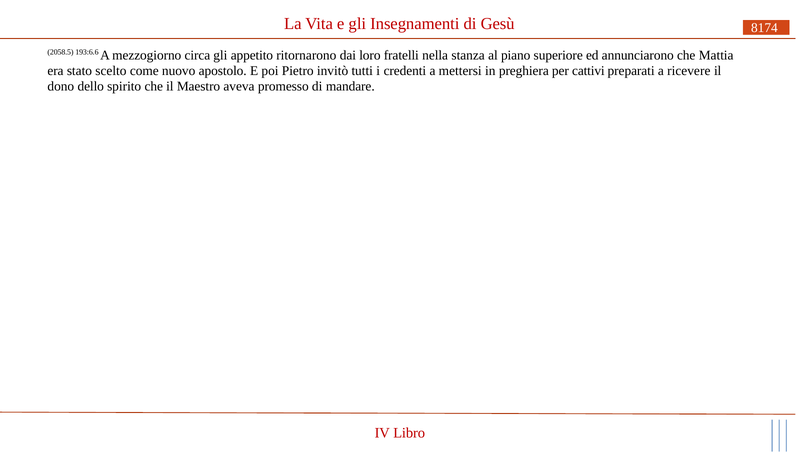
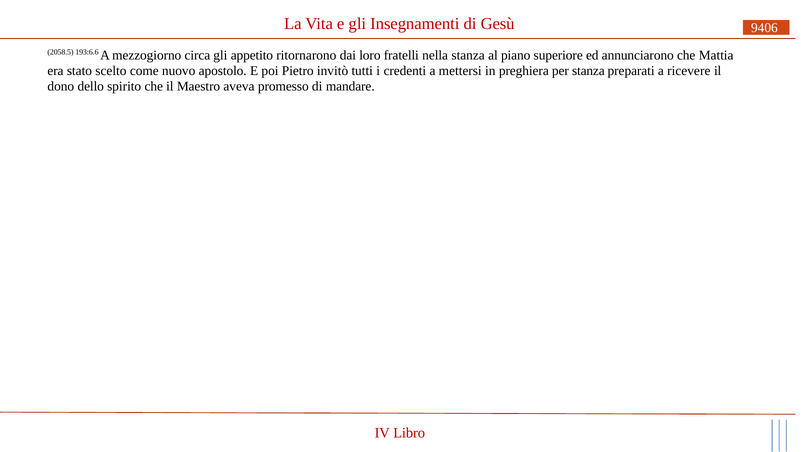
8174: 8174 -> 9406
per cattivi: cattivi -> stanza
